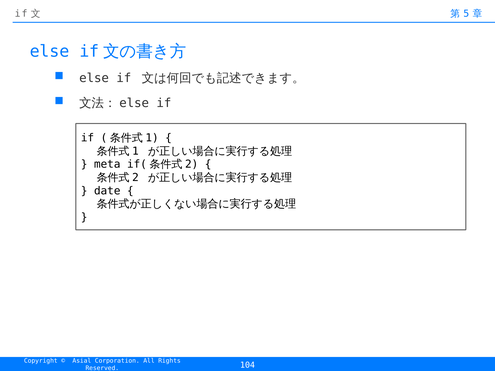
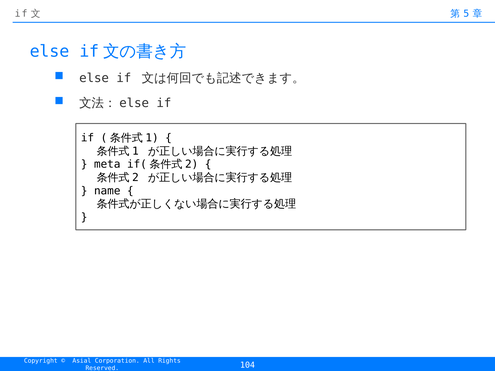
date: date -> name
